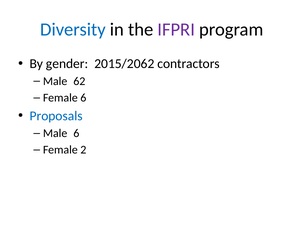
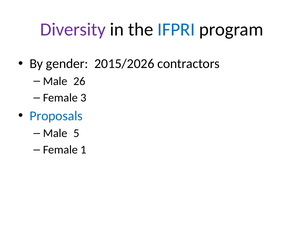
Diversity colour: blue -> purple
IFPRI colour: purple -> blue
2015/2062: 2015/2062 -> 2015/2026
62: 62 -> 26
Female 6: 6 -> 3
Male 6: 6 -> 5
2: 2 -> 1
